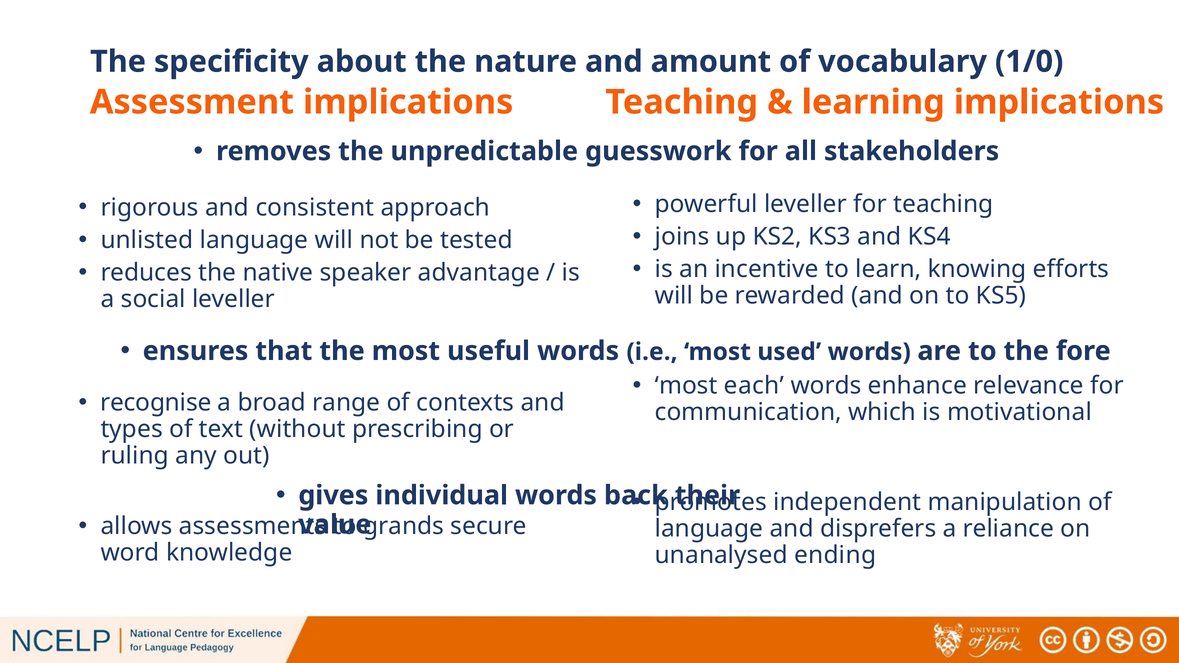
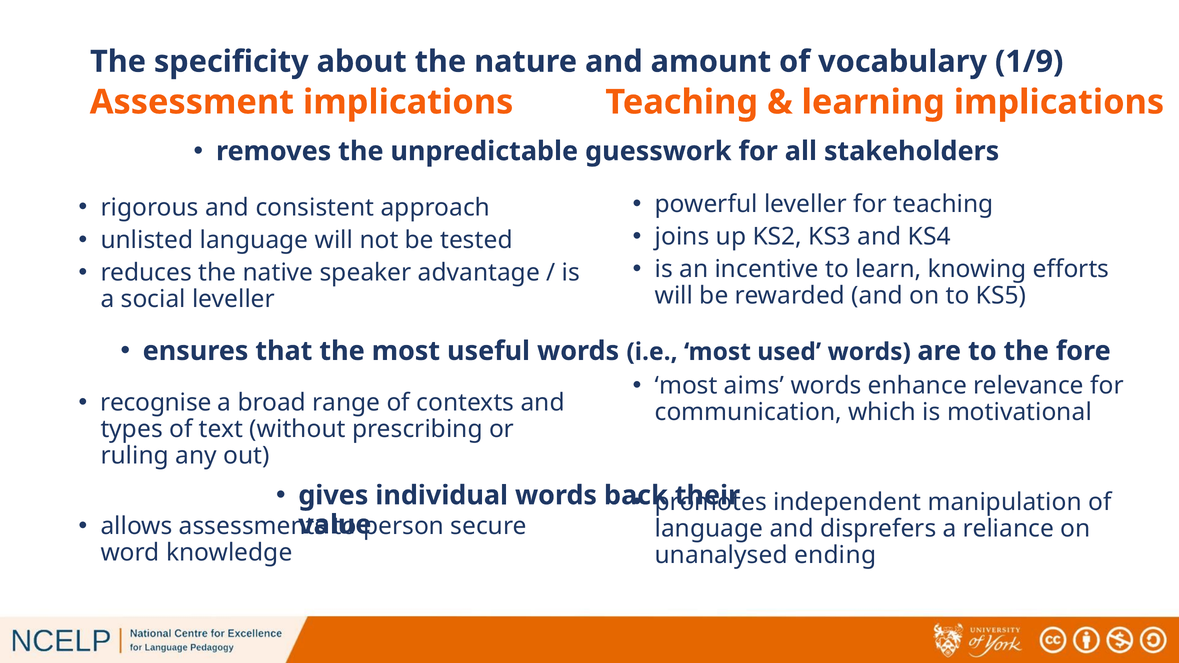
1/0: 1/0 -> 1/9
each: each -> aims
grands: grands -> person
